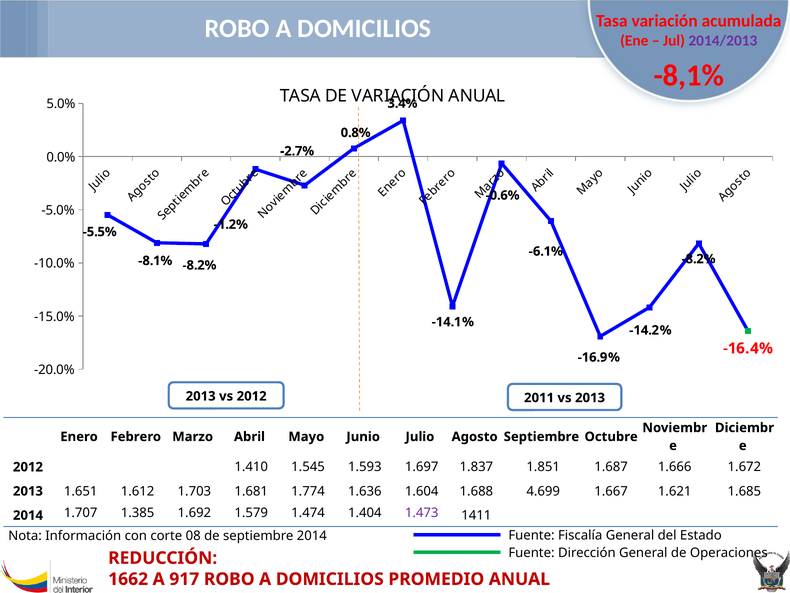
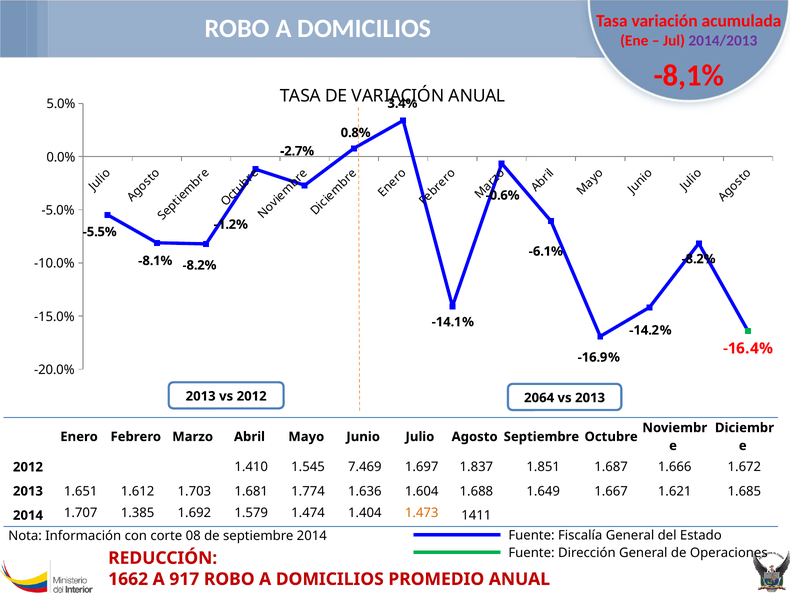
2011: 2011 -> 2064
1.593: 1.593 -> 7.469
4.699: 4.699 -> 1.649
1.473 colour: purple -> orange
